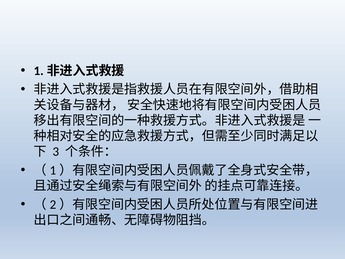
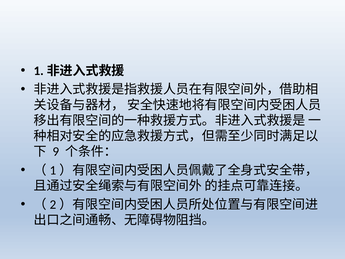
3: 3 -> 9
